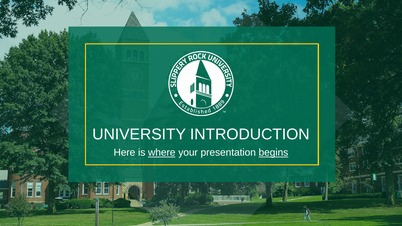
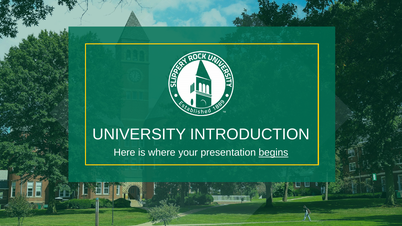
where underline: present -> none
